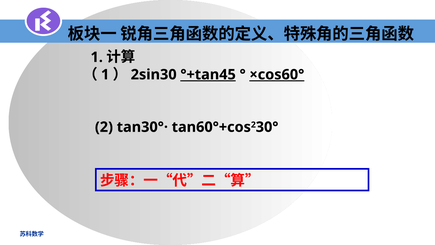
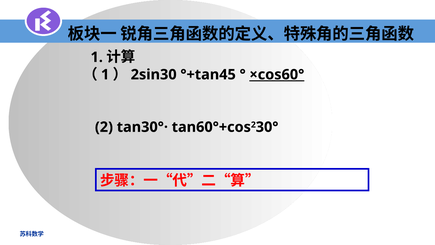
°+tan45 underline: present -> none
